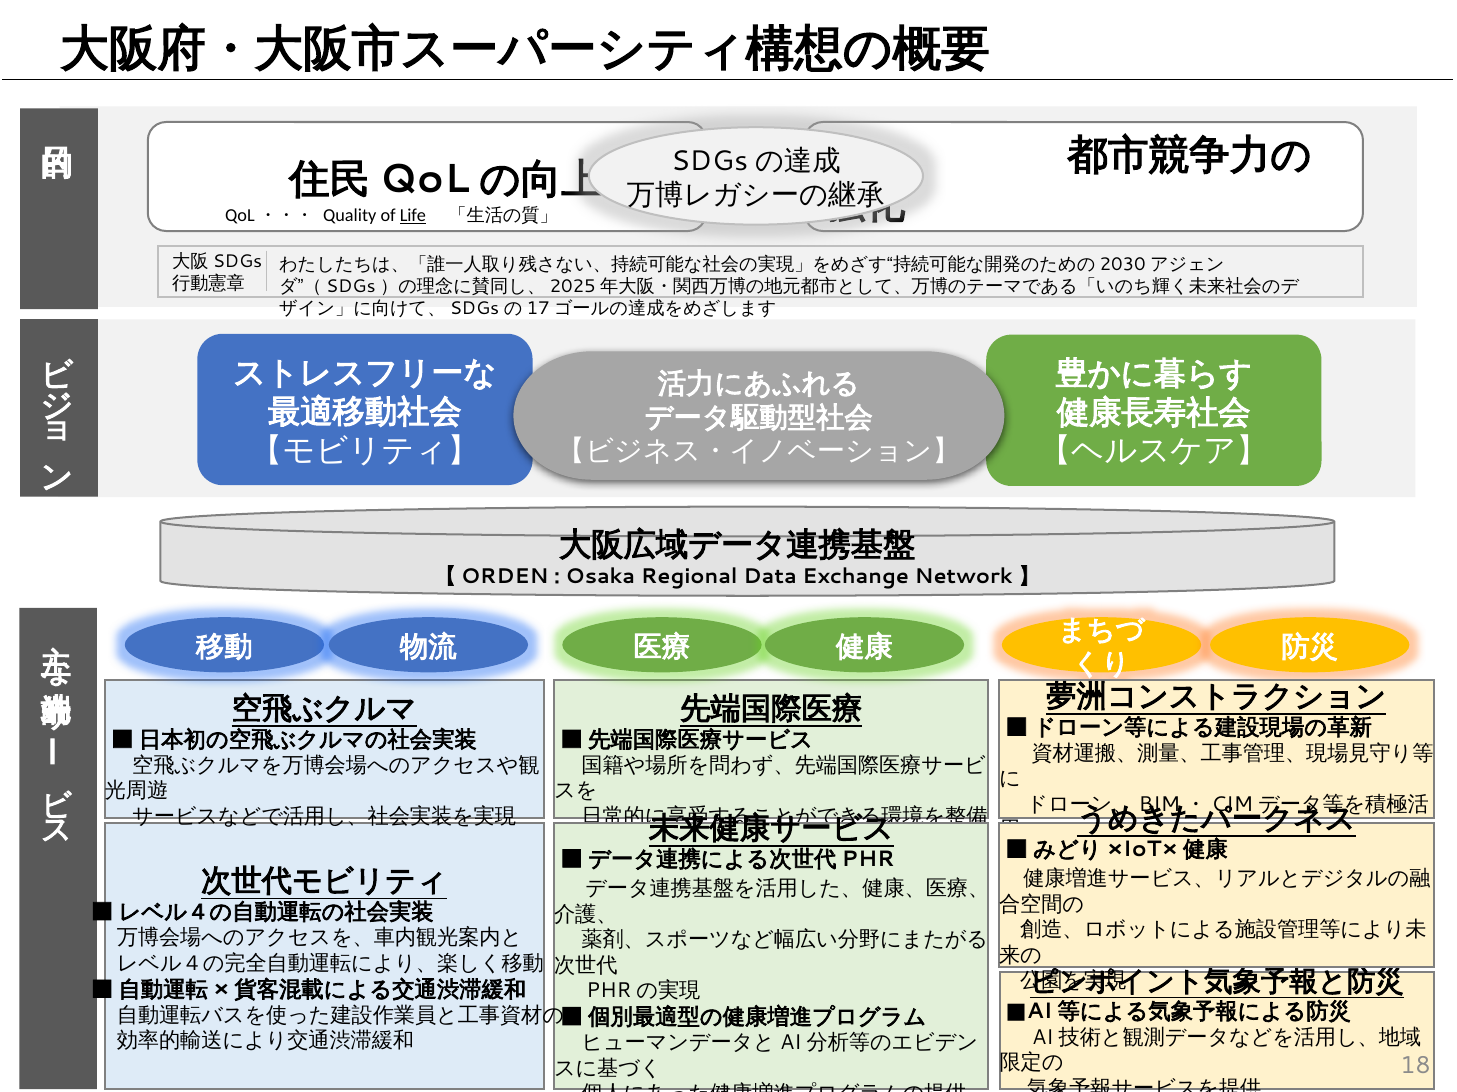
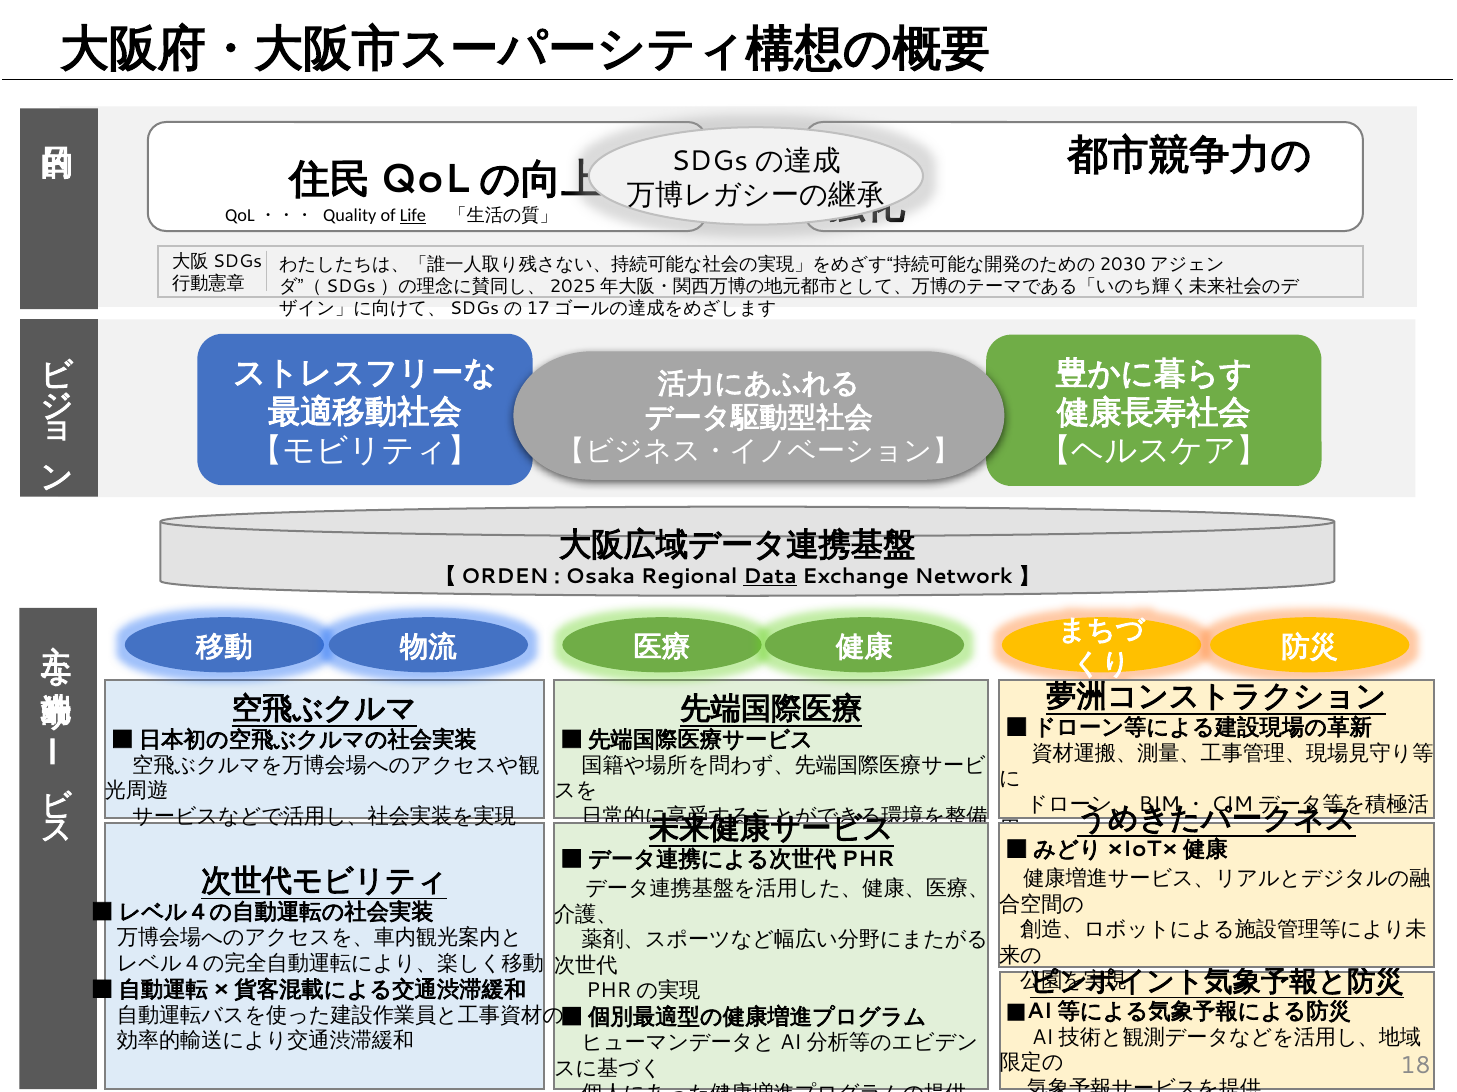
Data underline: none -> present
